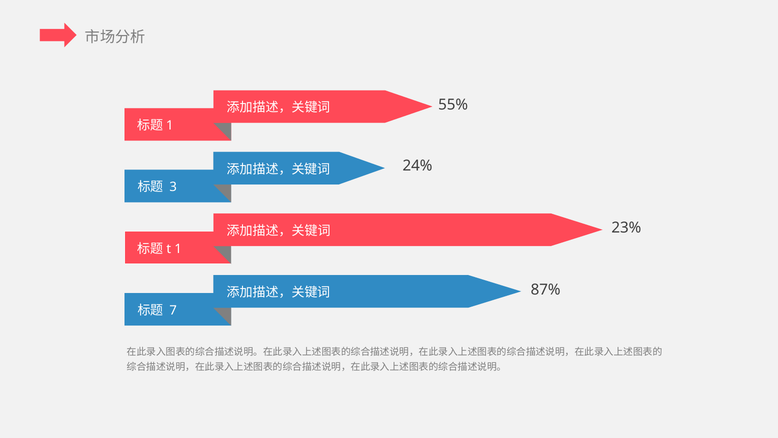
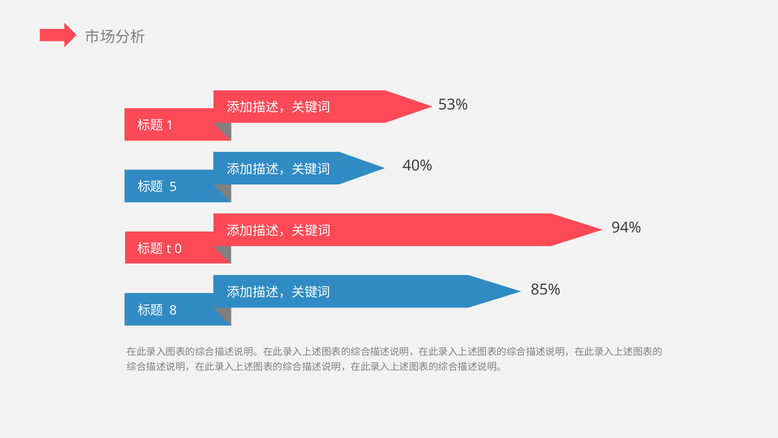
55%: 55% -> 53%
24%: 24% -> 40%
3: 3 -> 5
23%: 23% -> 94%
1: 1 -> 0
87%: 87% -> 85%
7: 7 -> 8
